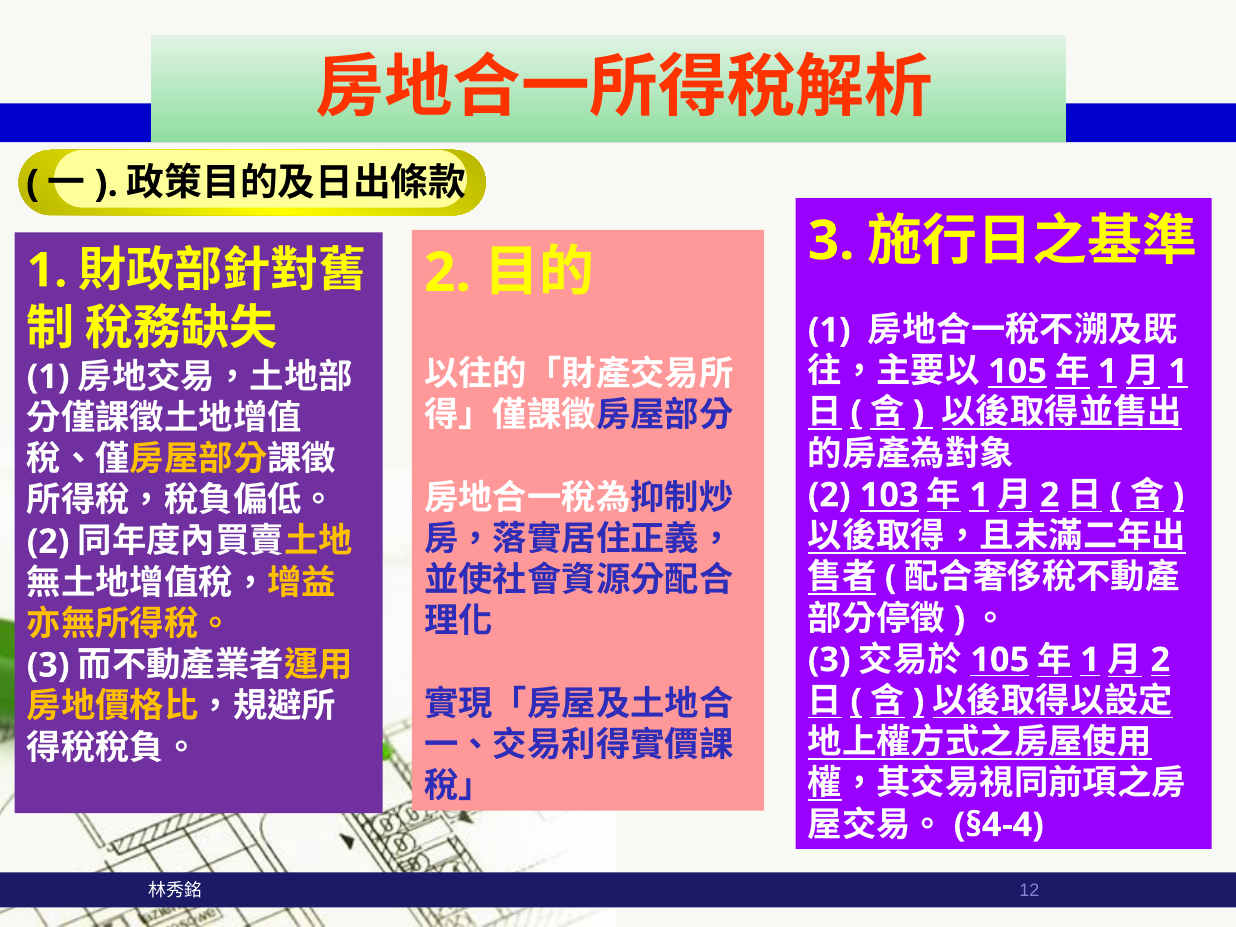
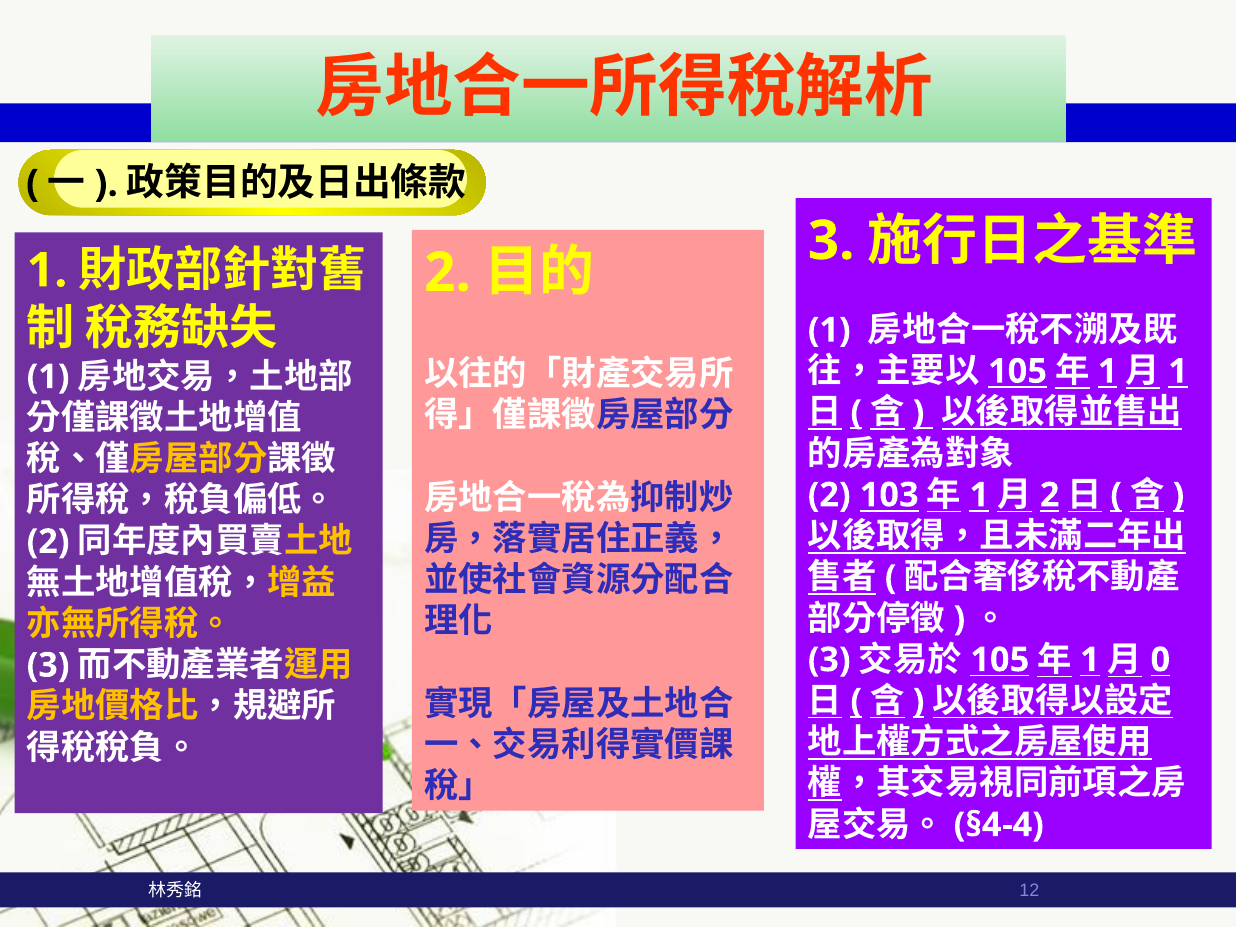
2 at (1160, 660): 2 -> 0
